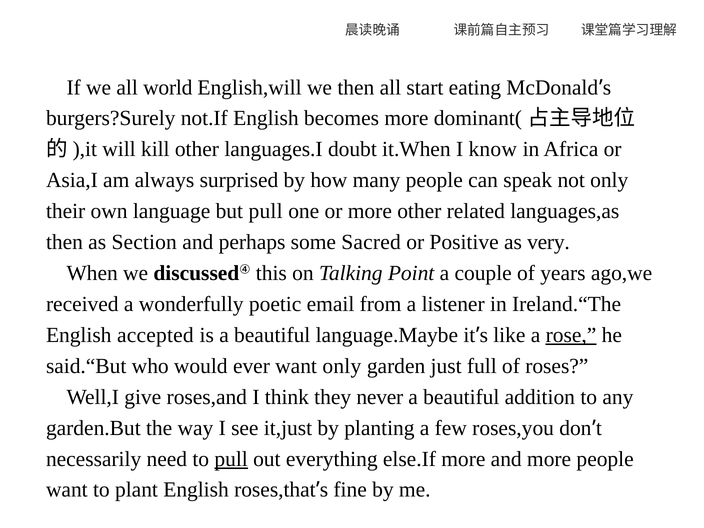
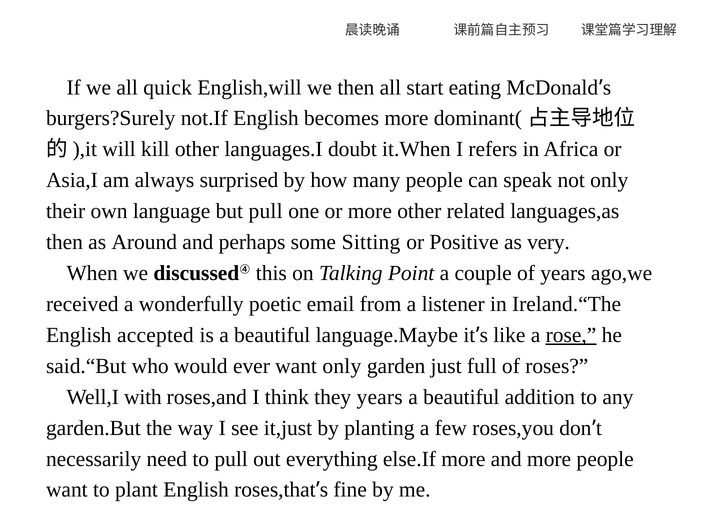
world: world -> quick
know: know -> refers
Section: Section -> Around
Sacred: Sacred -> Sitting
give: give -> with
they never: never -> years
pull at (231, 459) underline: present -> none
